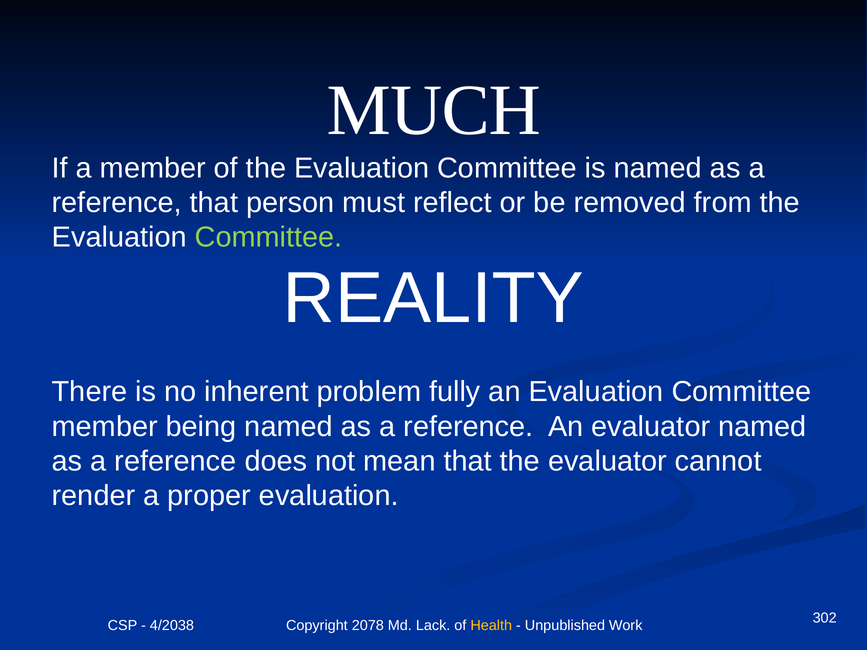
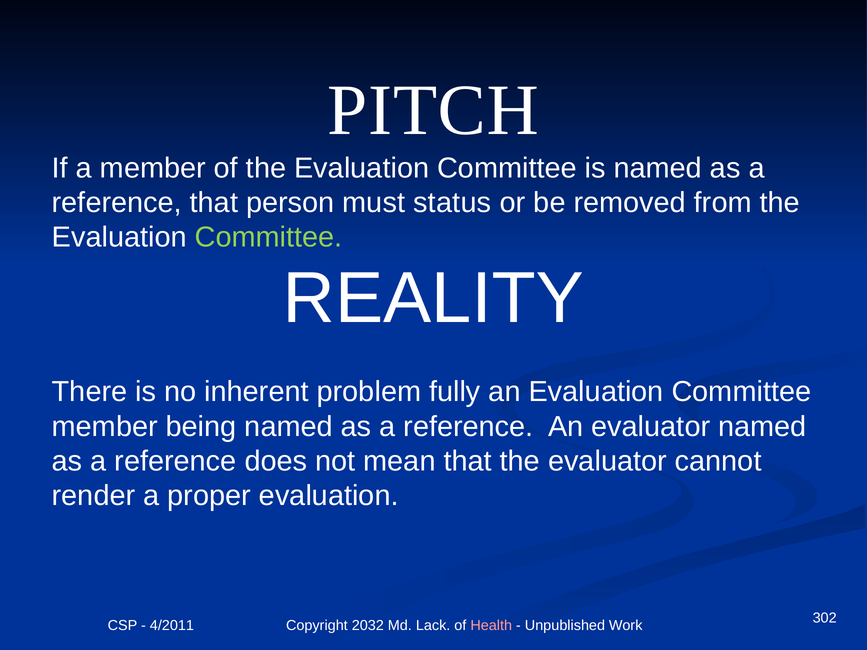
MUCH: MUCH -> PITCH
reflect: reflect -> status
4/2038: 4/2038 -> 4/2011
2078: 2078 -> 2032
Health colour: yellow -> pink
